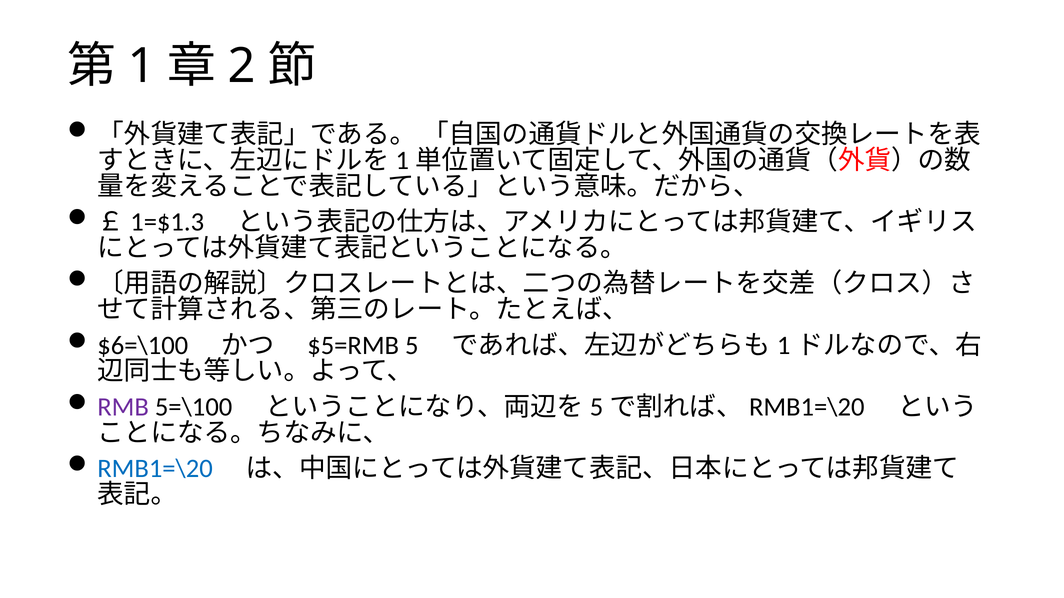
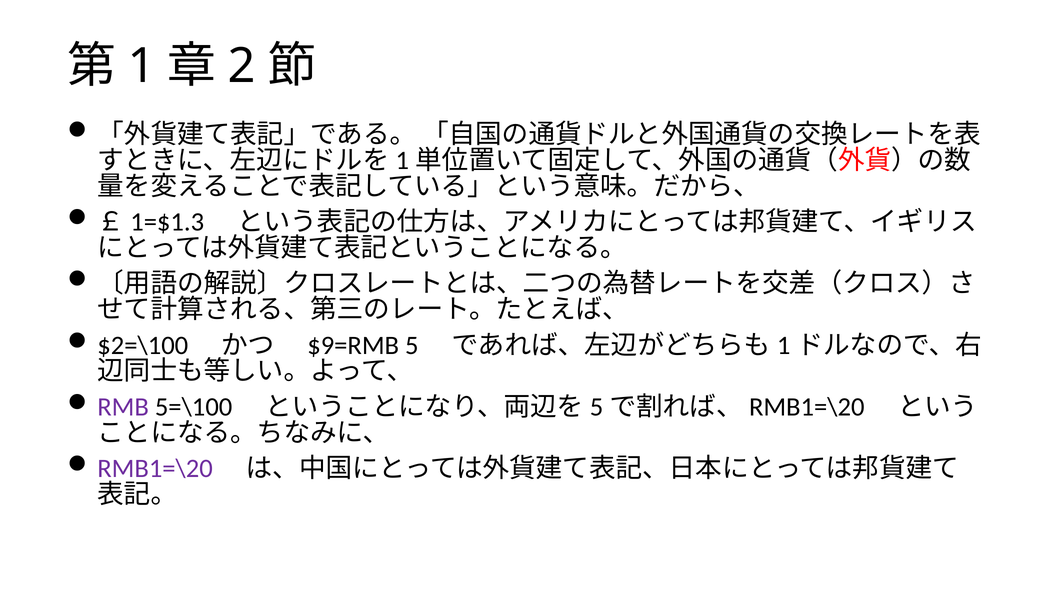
$6=\100: $6=\100 -> $2=\100
$5=RMB: $5=RMB -> $9=RMB
RMB1=\20 colour: blue -> purple
